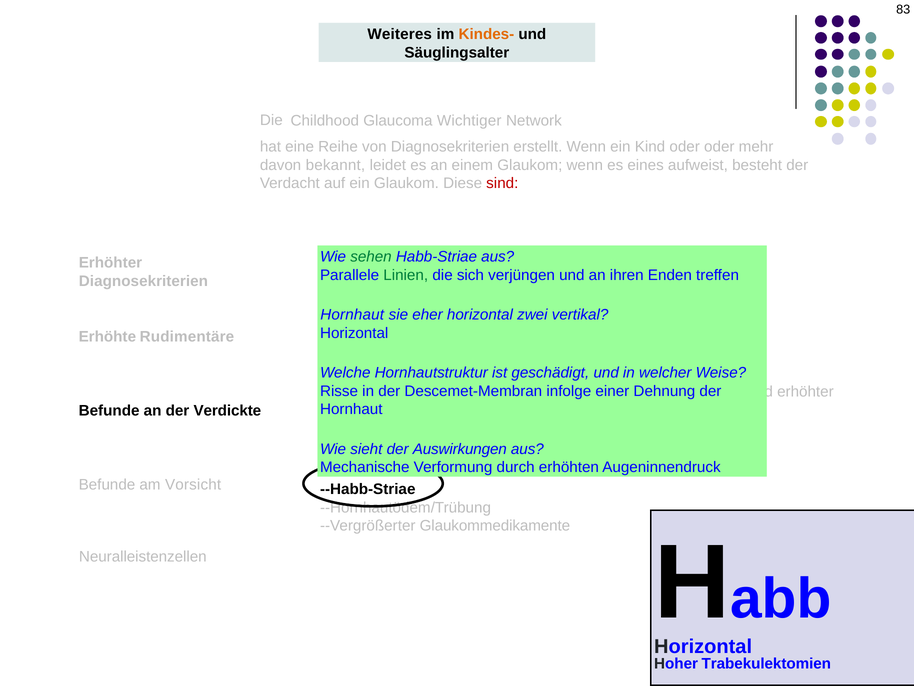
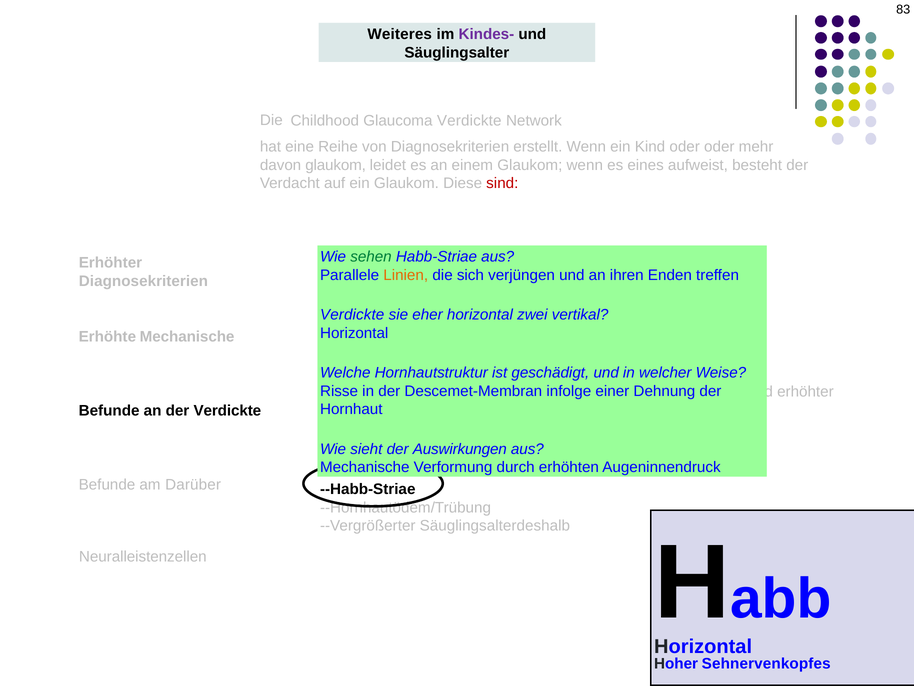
Kindes- colour: orange -> purple
Glaucoma Wichtiger: Wichtiger -> Verdickte
davon bekannt: bekannt -> glaukom
Linien colour: green -> orange
Hornhaut at (352, 315): Hornhaut -> Verdickte
Erhöhte Rudimentäre: Rudimentäre -> Mechanische
Vorsicht: Vorsicht -> Darüber
Glaukommedikamente: Glaukommedikamente -> Säuglingsalterdeshalb
Trabekulektomien: Trabekulektomien -> Sehnervenkopfes
